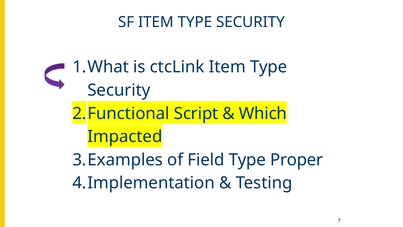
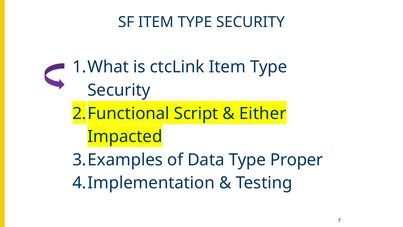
Which: Which -> Either
Field: Field -> Data
